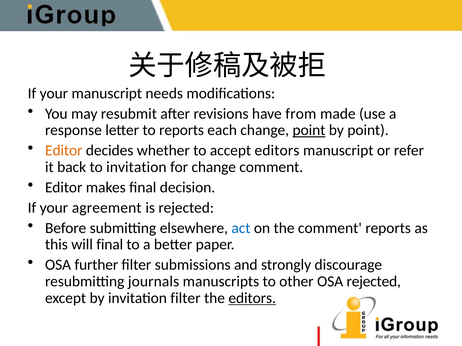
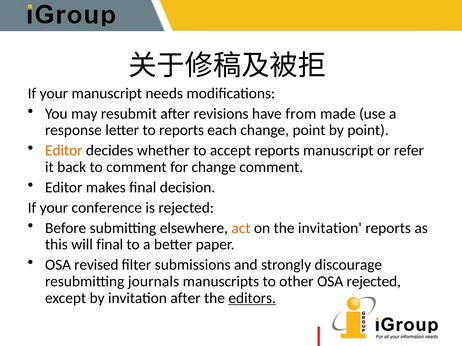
point at (309, 130) underline: present -> none
accept editors: editors -> reports
to invitation: invitation -> comment
agreement: agreement -> conference
act colour: blue -> orange
the comment: comment -> invitation
further: further -> revised
invitation filter: filter -> after
